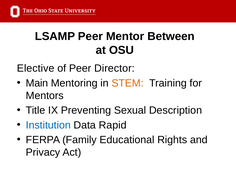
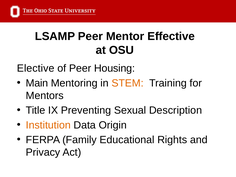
Between: Between -> Effective
Director: Director -> Housing
Institution colour: blue -> orange
Rapid: Rapid -> Origin
